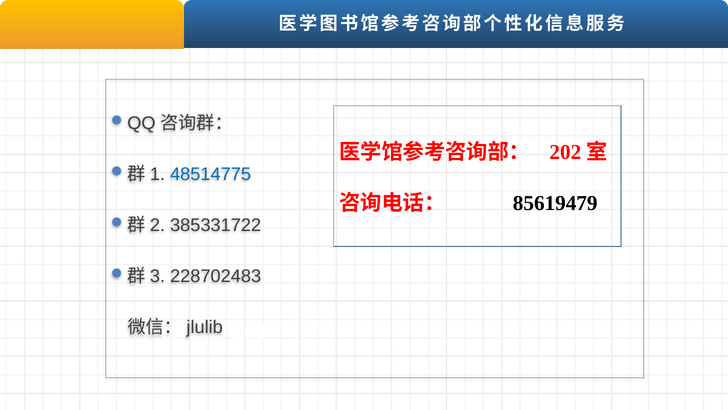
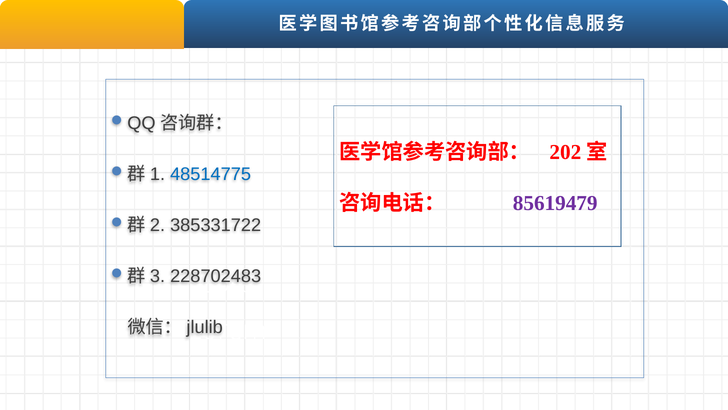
85619479 colour: black -> purple
